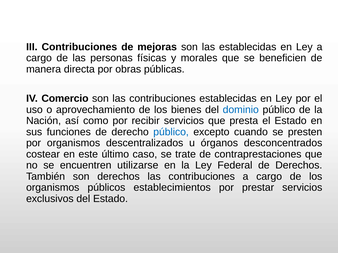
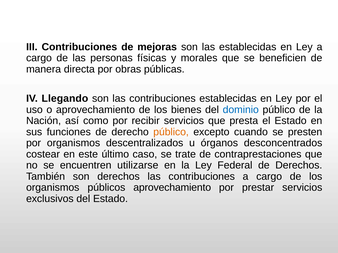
Comercio: Comercio -> Llegando
público at (171, 132) colour: blue -> orange
públicos establecimientos: establecimientos -> aprovechamiento
